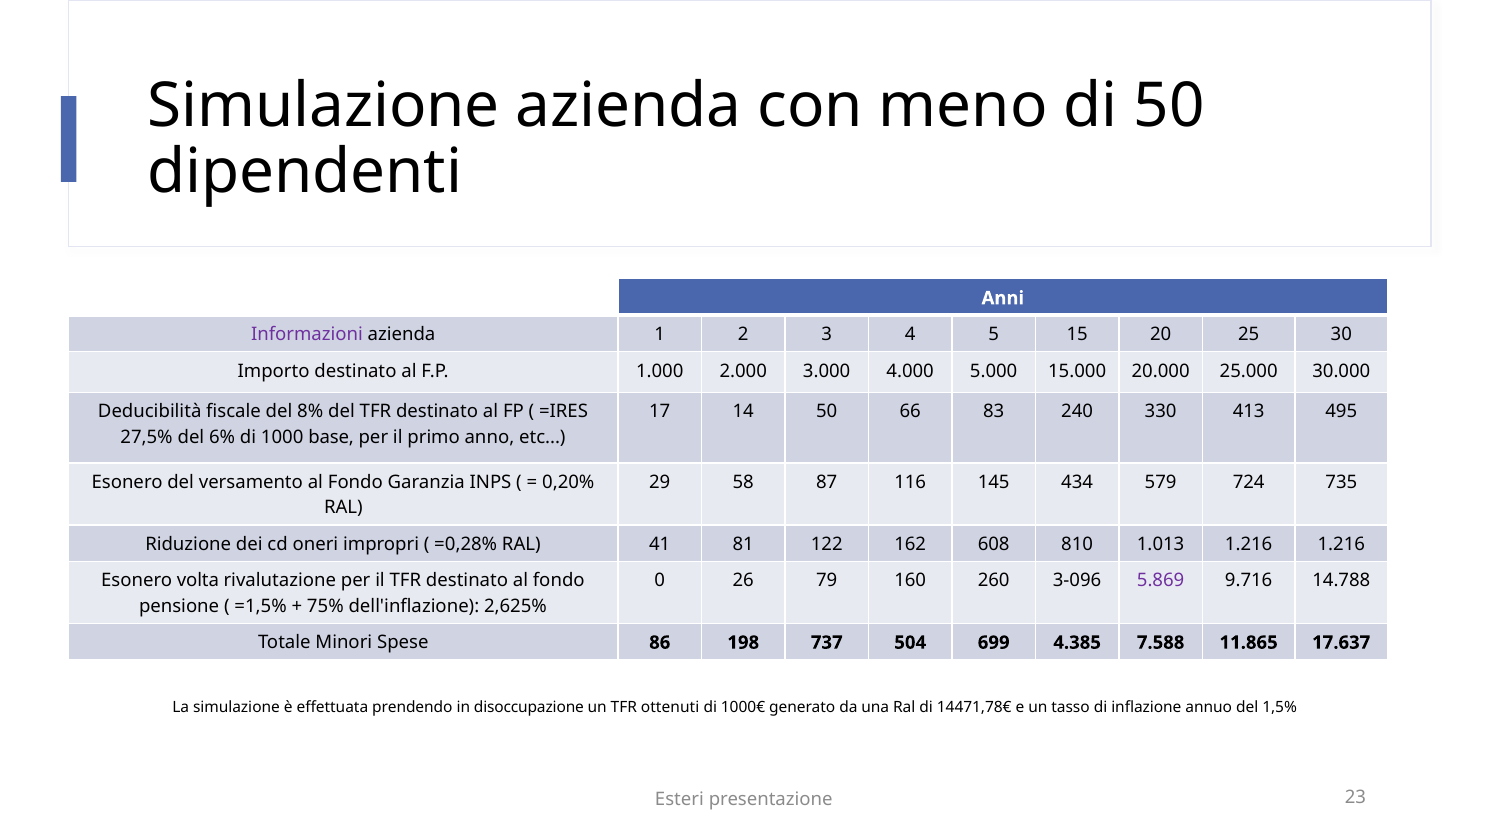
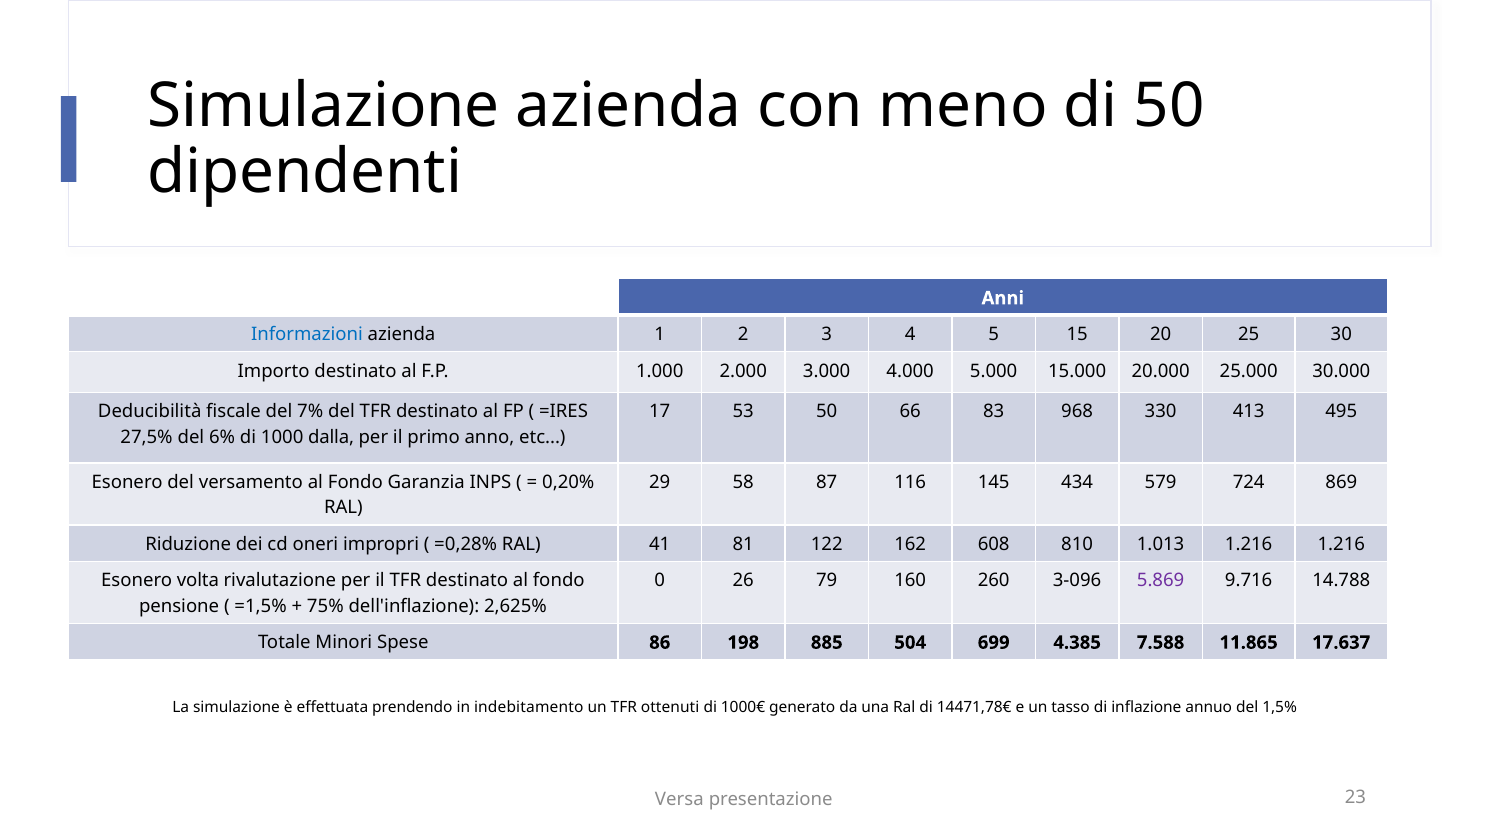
Informazioni colour: purple -> blue
8%: 8% -> 7%
14: 14 -> 53
240: 240 -> 968
base: base -> dalla
735: 735 -> 869
737: 737 -> 885
disoccupazione: disoccupazione -> indebitamento
Esteri: Esteri -> Versa
